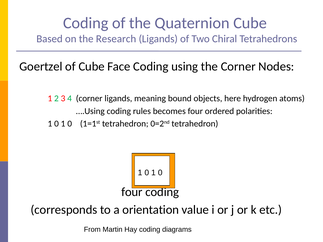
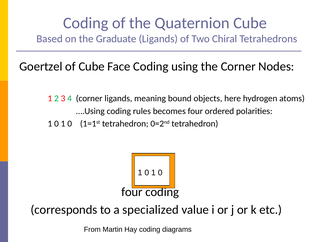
Research: Research -> Graduate
orientation: orientation -> specialized
